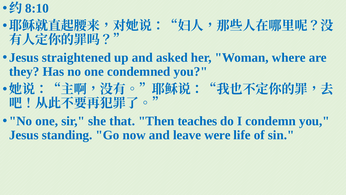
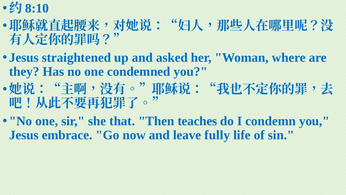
standing: standing -> embrace
were: were -> fully
